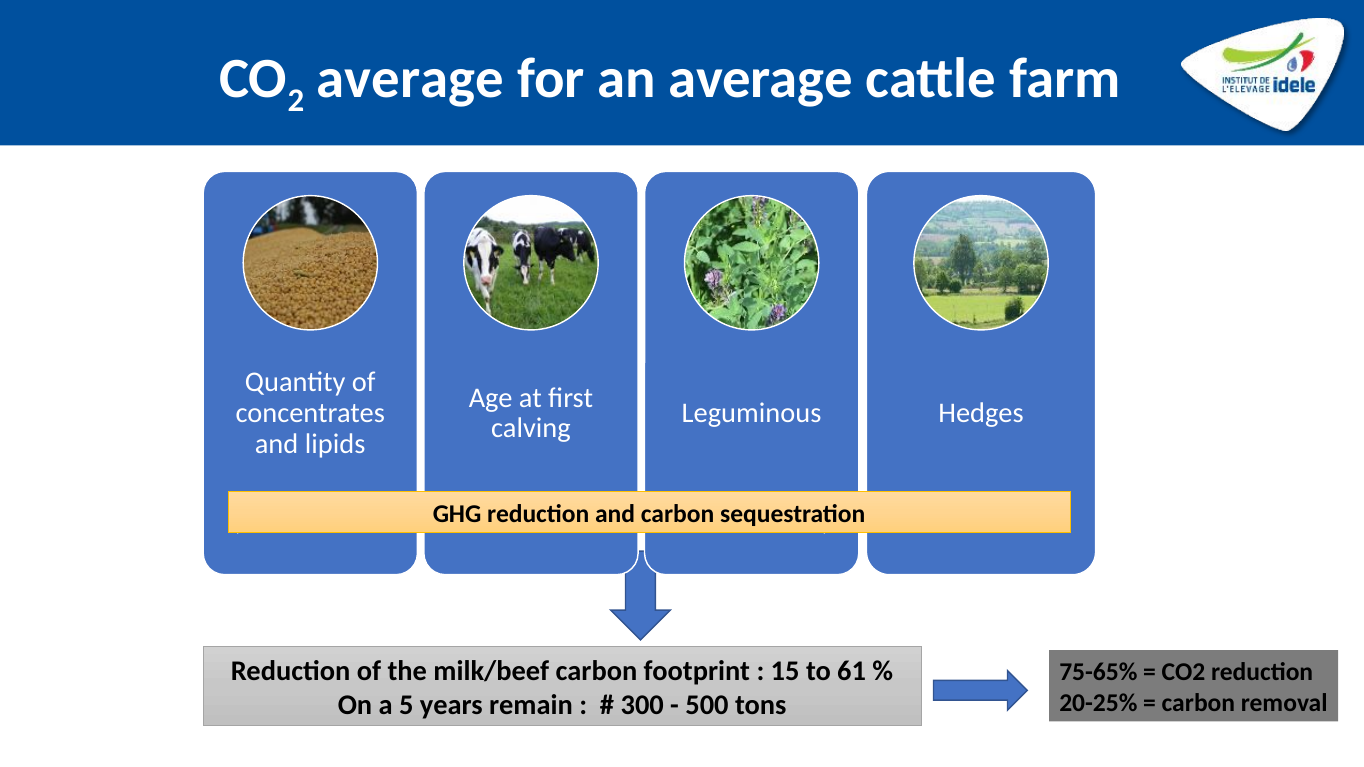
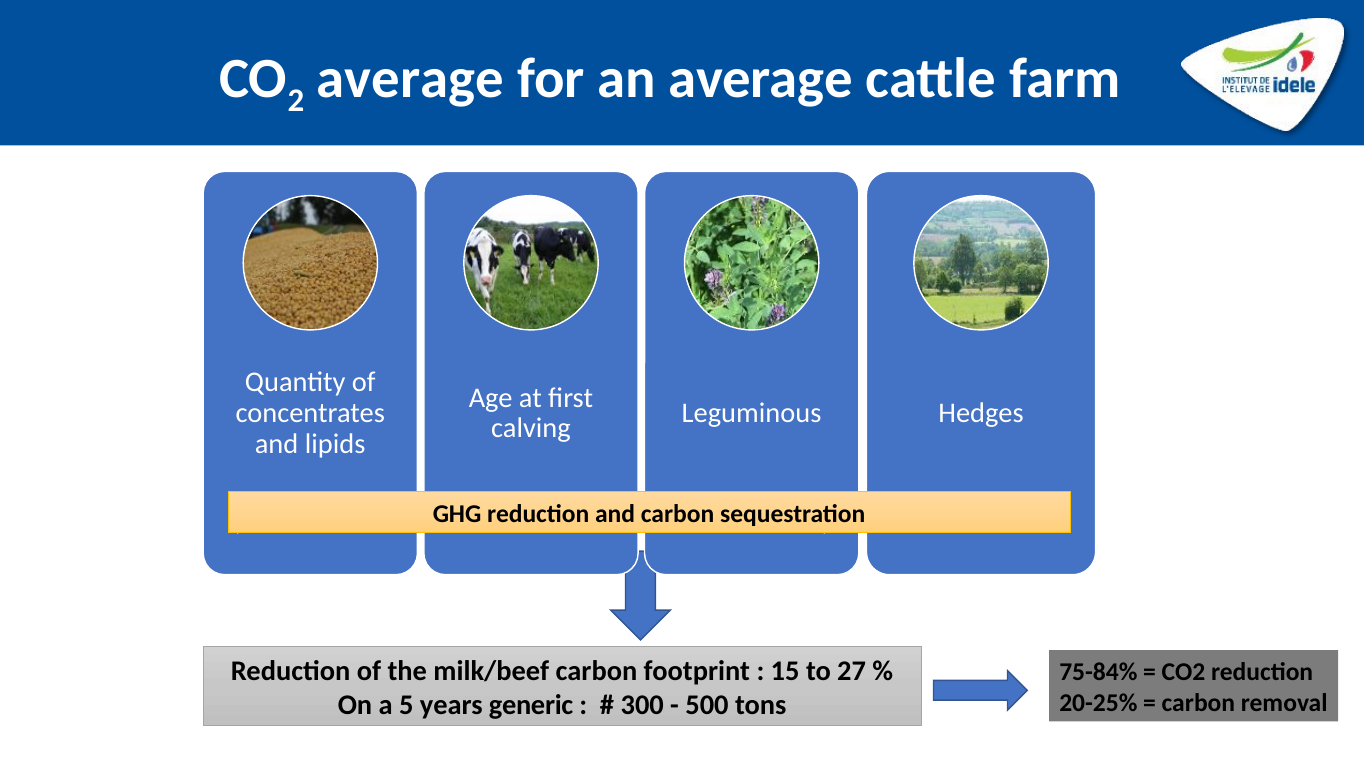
61: 61 -> 27
75-65%: 75-65% -> 75-84%
remain: remain -> generic
